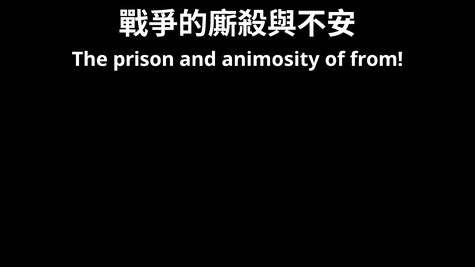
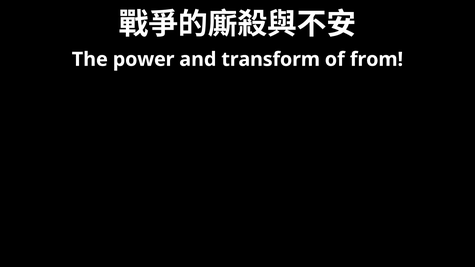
prison: prison -> power
animosity: animosity -> transform
